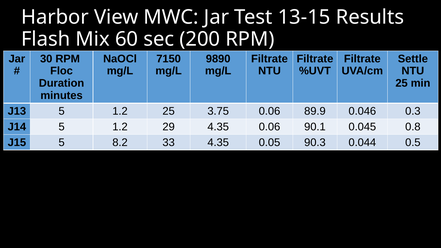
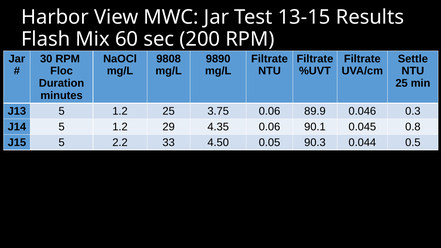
7150: 7150 -> 9808
8.2: 8.2 -> 2.2
33 4.35: 4.35 -> 4.50
